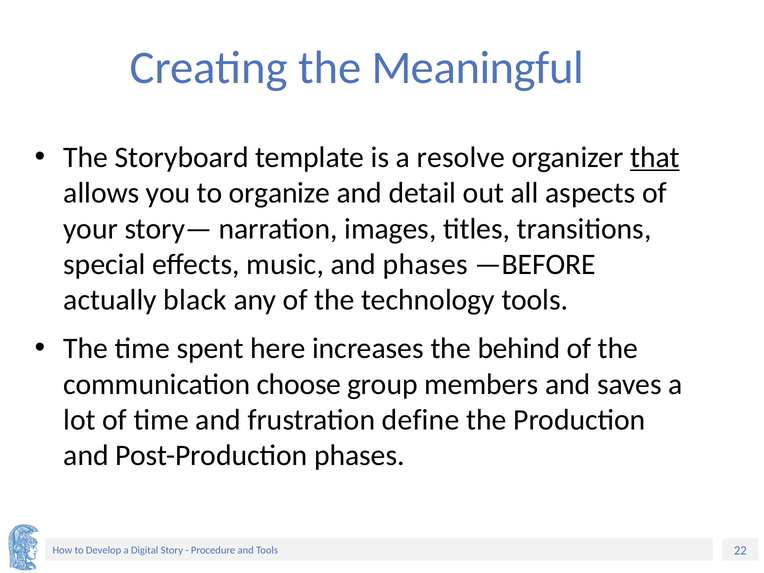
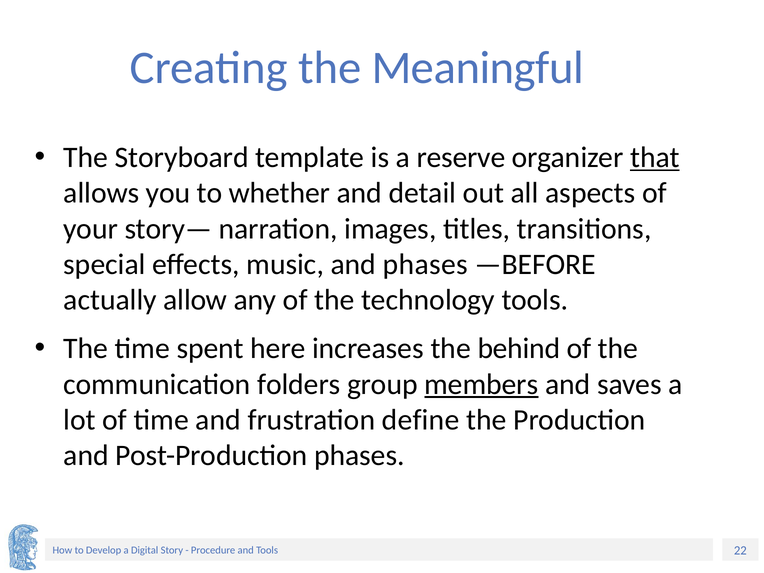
resolve: resolve -> reserve
organize: organize -> whether
black: black -> allow
choose: choose -> folders
members underline: none -> present
